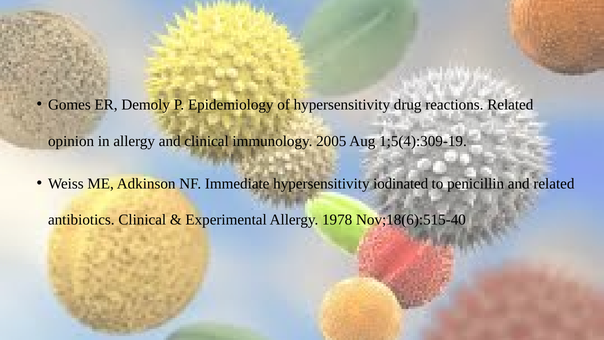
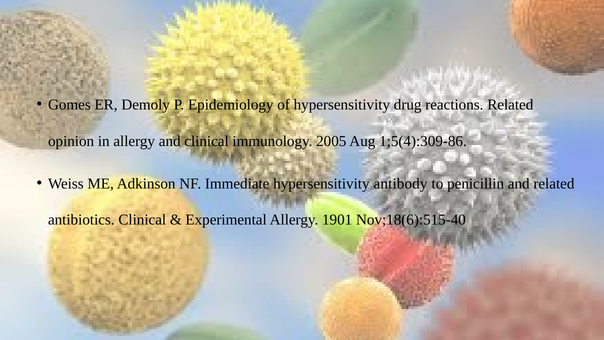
1;5(4):309-19: 1;5(4):309-19 -> 1;5(4):309-86
iodinated: iodinated -> antibody
1978: 1978 -> 1901
